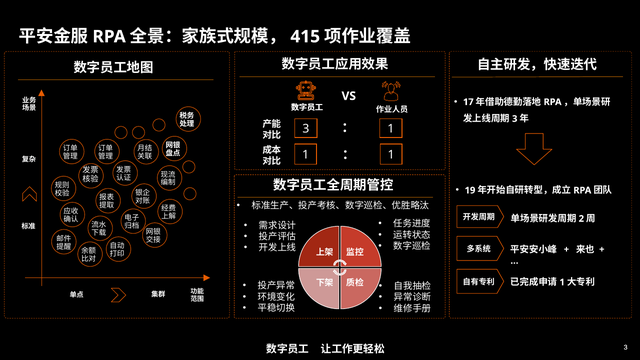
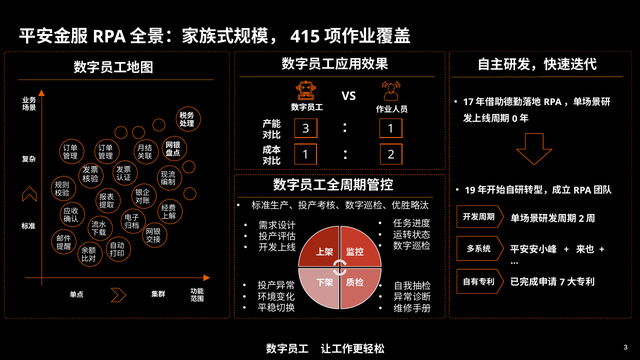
3 at (515, 119): 3 -> 0
1 at (391, 155): 1 -> 2
1 at (562, 282): 1 -> 7
